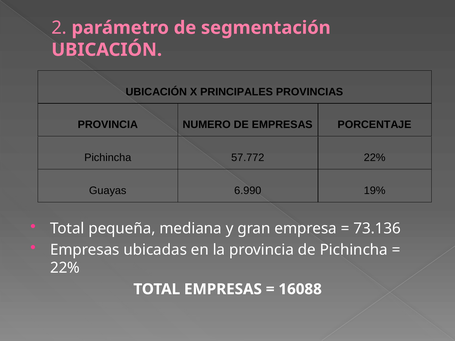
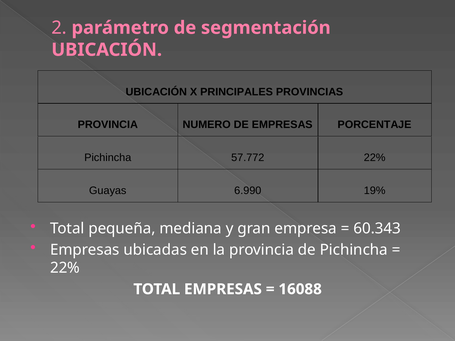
73.136: 73.136 -> 60.343
